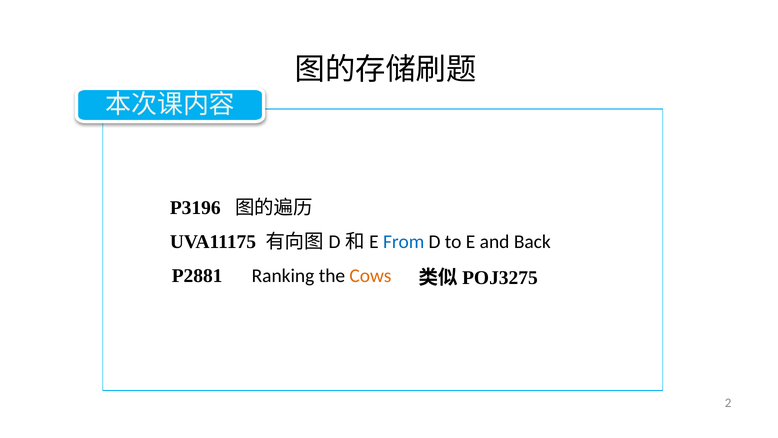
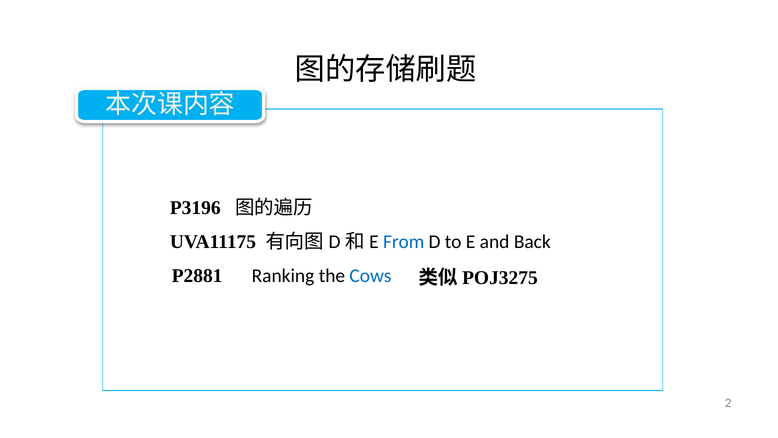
Cows colour: orange -> blue
